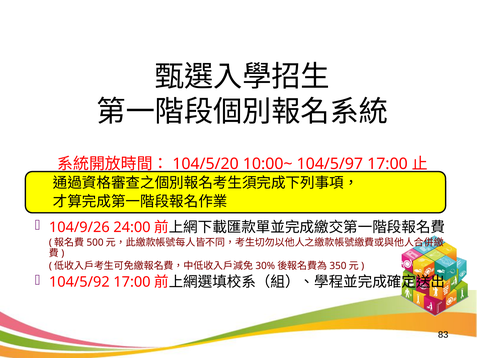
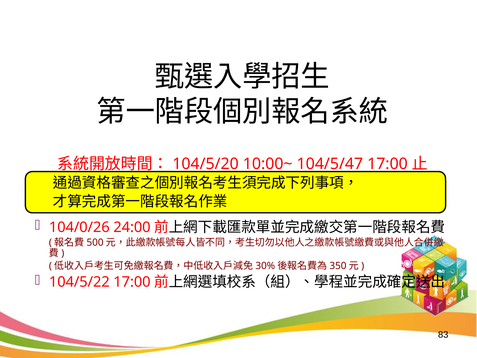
104/5/97: 104/5/97 -> 104/5/47
104/9/26: 104/9/26 -> 104/0/26
104/5/92: 104/5/92 -> 104/5/22
